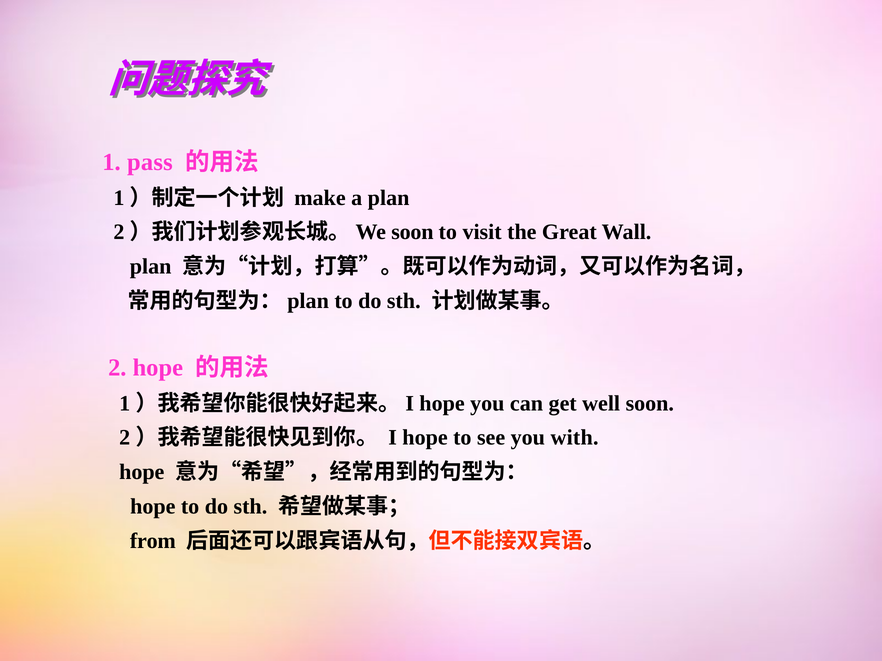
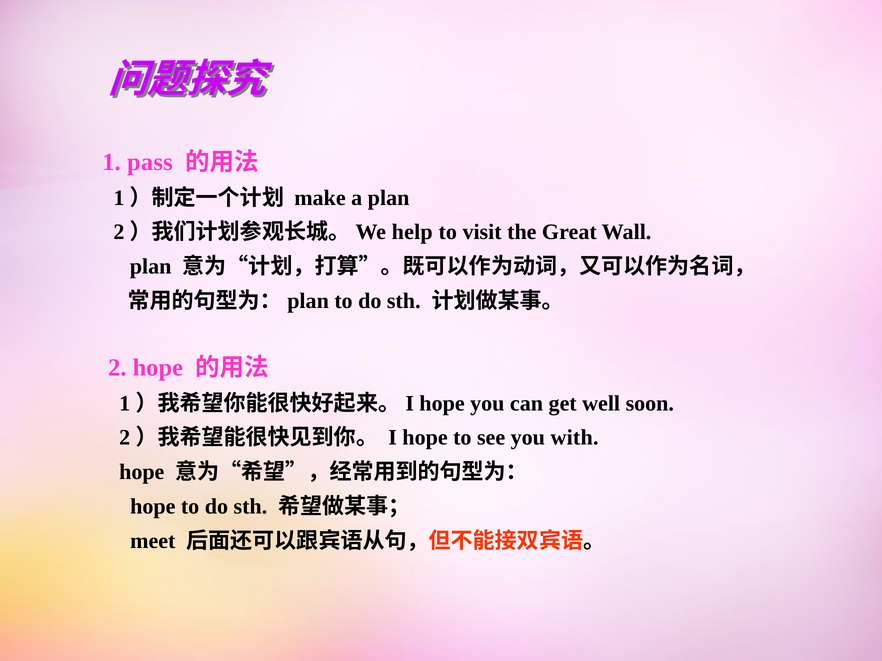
soon at (412, 232): soon -> help
from: from -> meet
